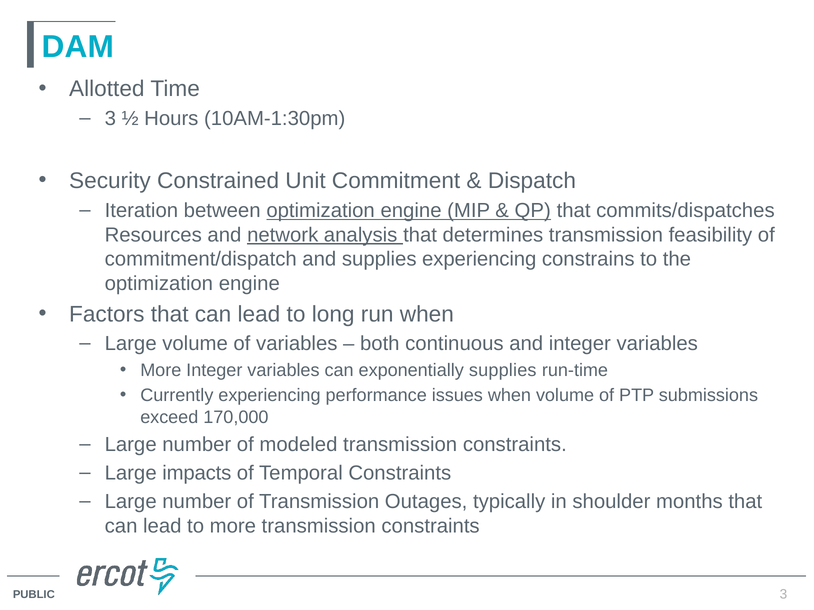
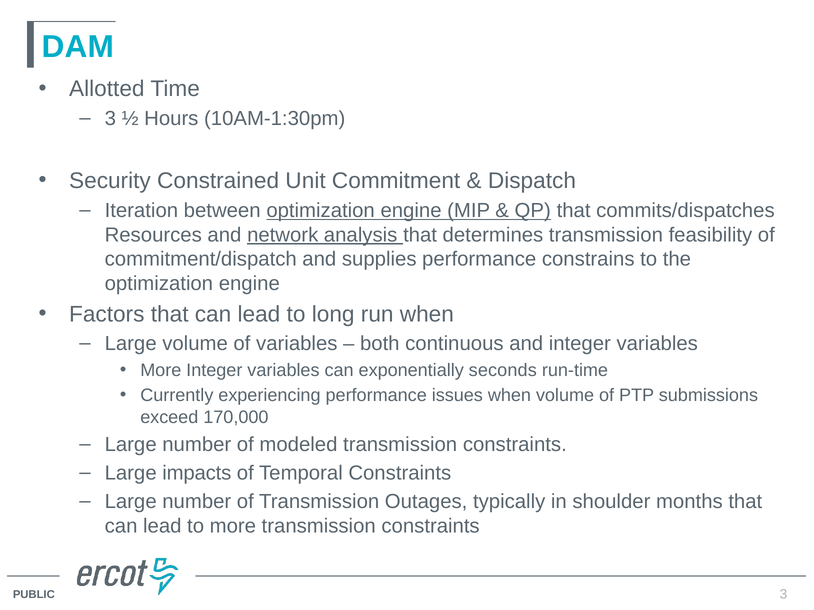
supplies experiencing: experiencing -> performance
exponentially supplies: supplies -> seconds
